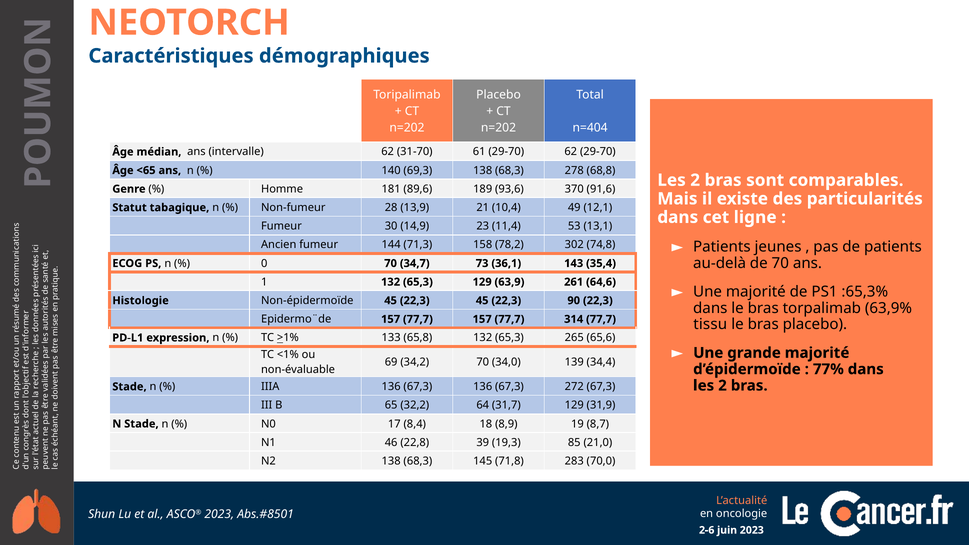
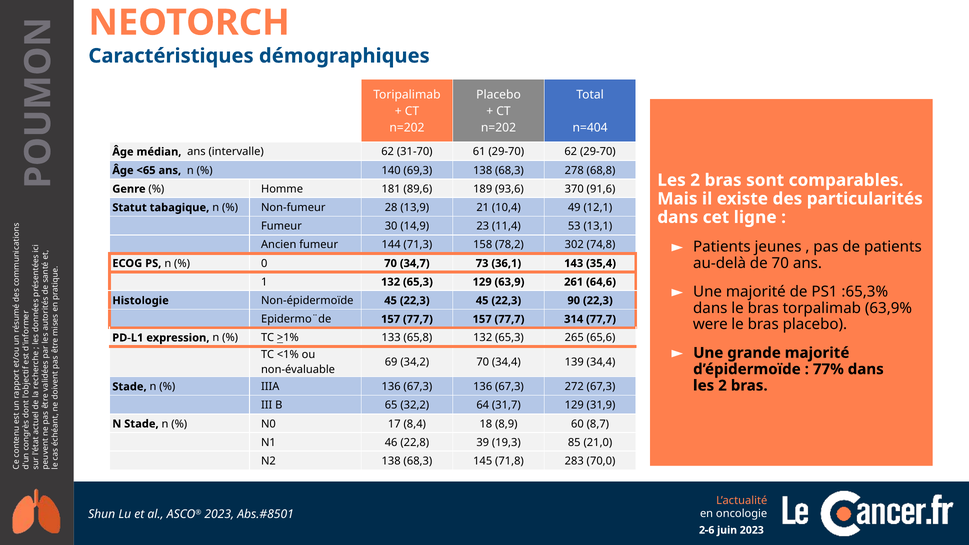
tissu: tissu -> were
70 34,0: 34,0 -> 34,4
19: 19 -> 60
